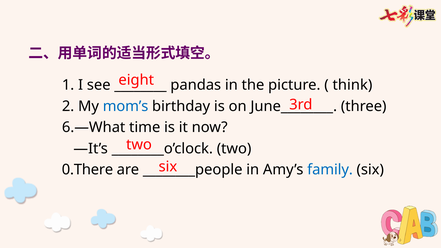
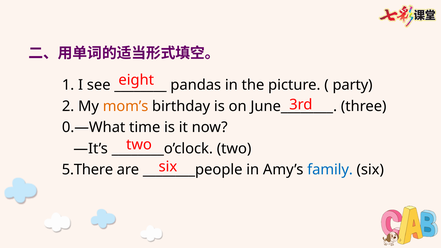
think: think -> party
mom’s colour: blue -> orange
6.—What: 6.—What -> 0.—What
0.There: 0.There -> 5.There
